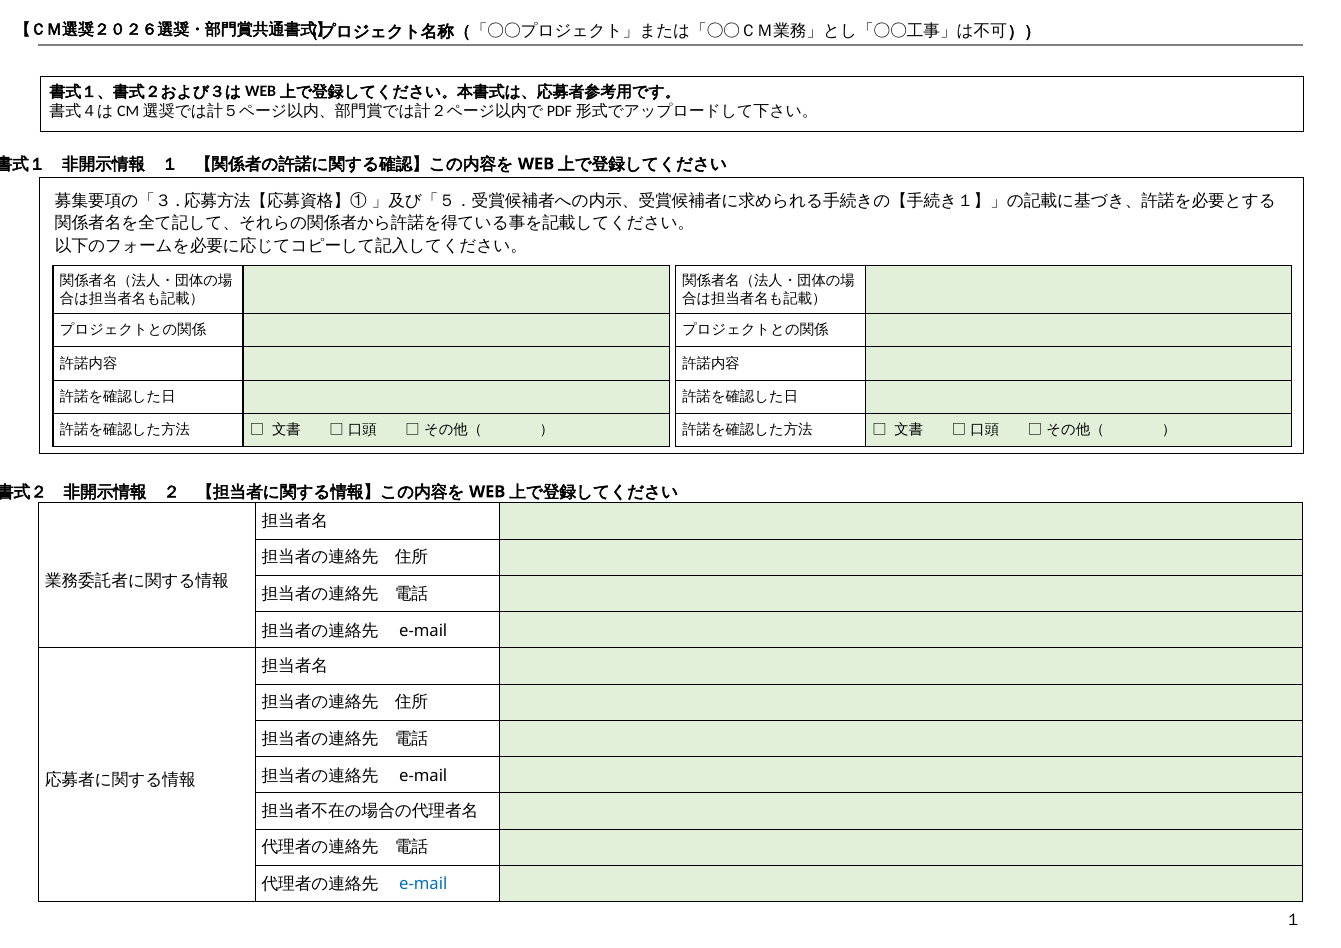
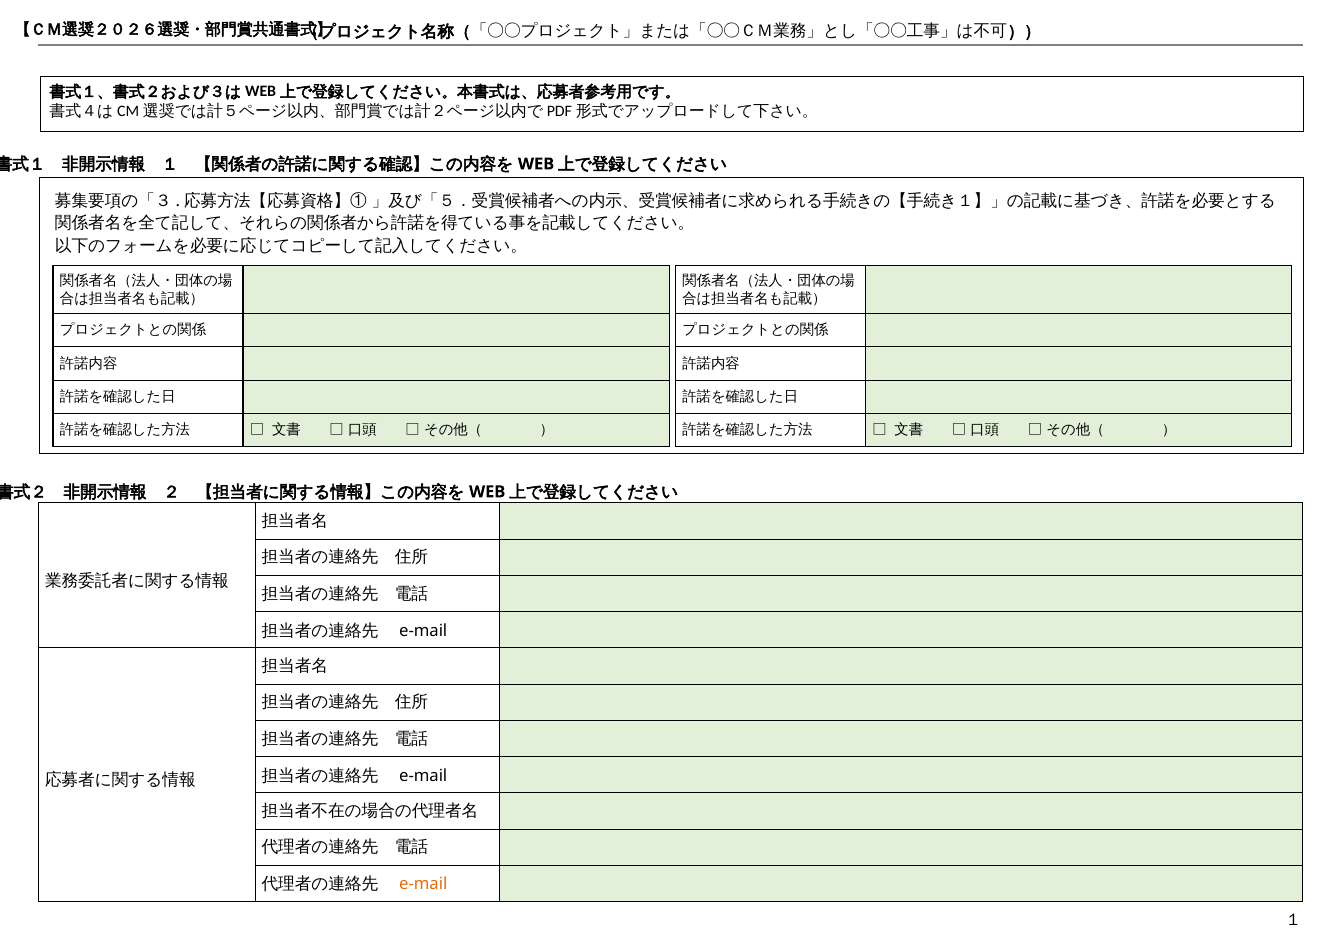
e-mail at (423, 885) colour: blue -> orange
